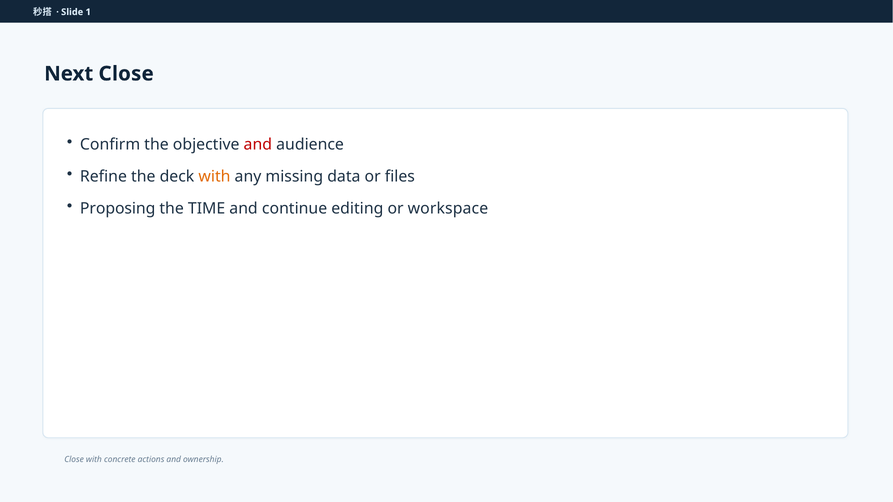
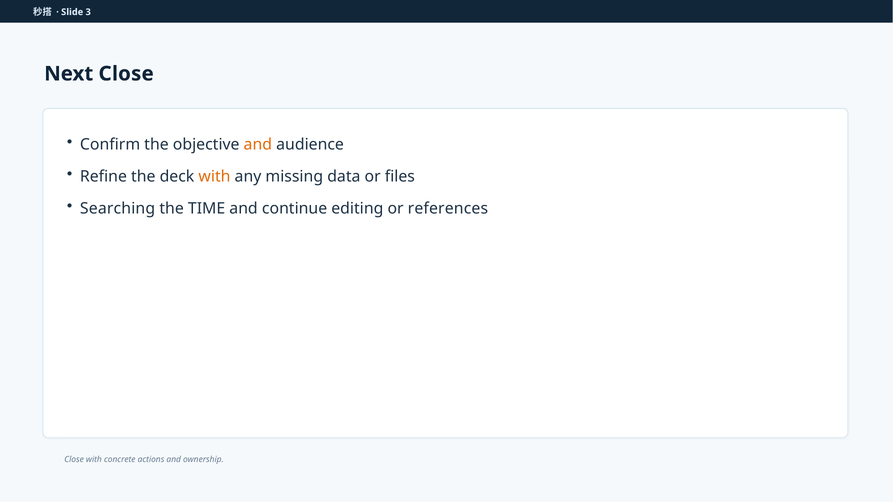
1: 1 -> 3
and at (258, 145) colour: red -> orange
Proposing: Proposing -> Searching
workspace: workspace -> references
